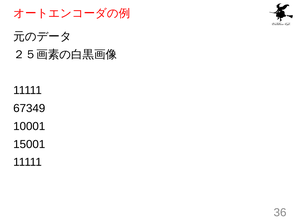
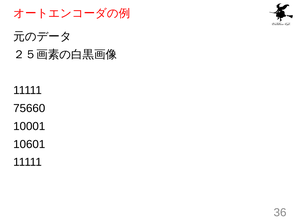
67349: 67349 -> 75660
15001: 15001 -> 10601
